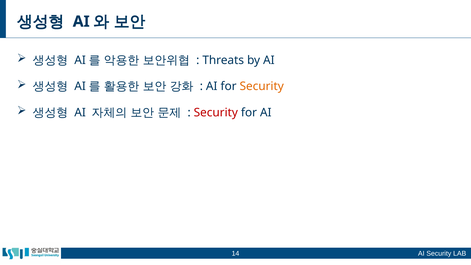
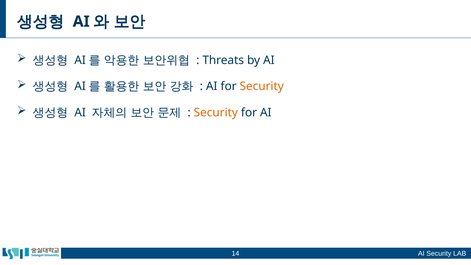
Security at (216, 112) colour: red -> orange
